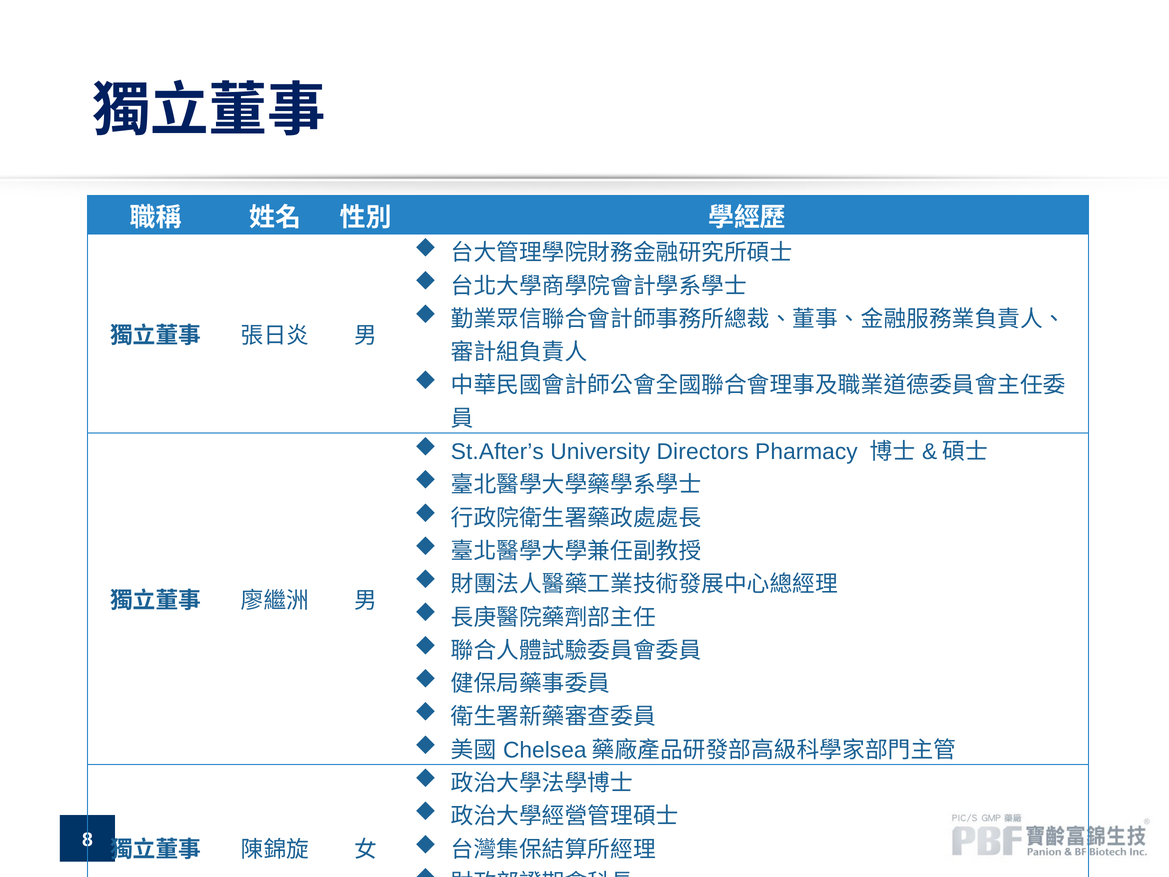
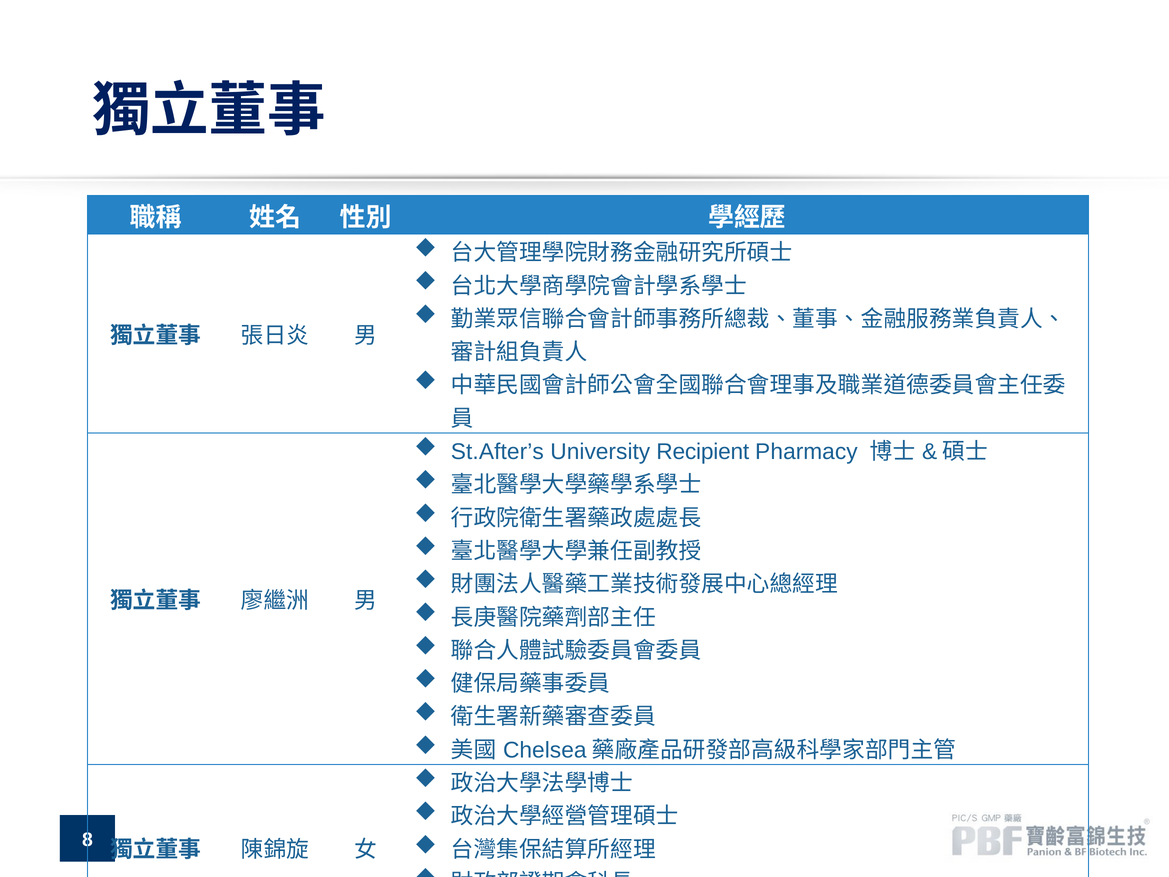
Directors: Directors -> Recipient
